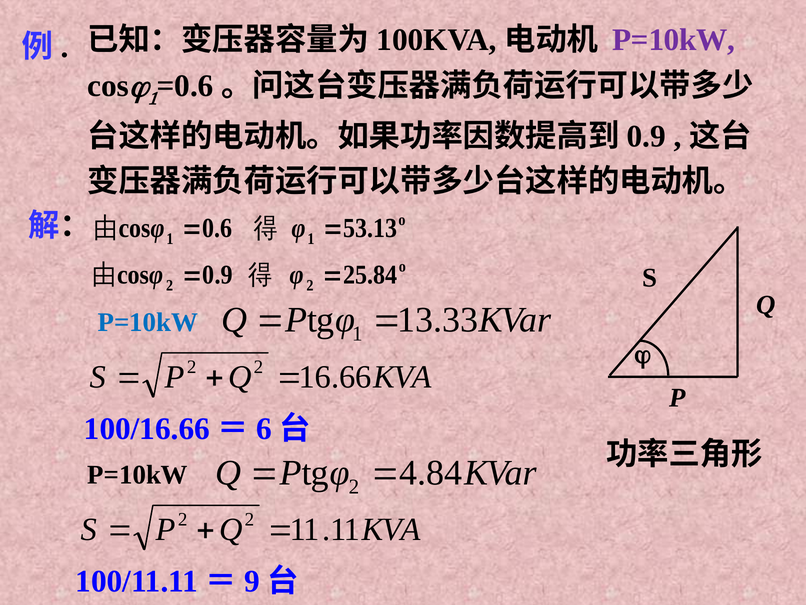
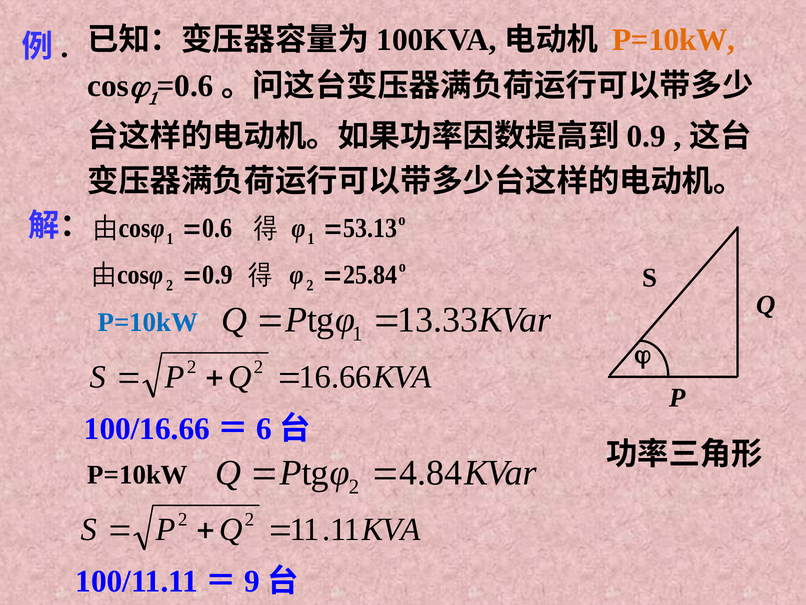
P=10kW at (674, 40) colour: purple -> orange
